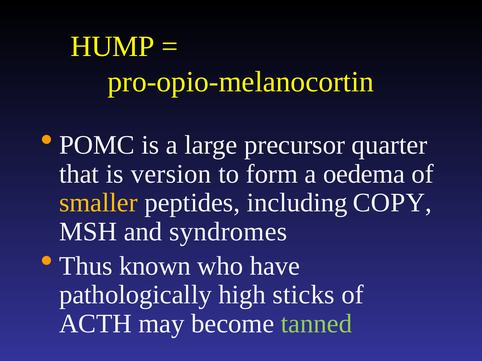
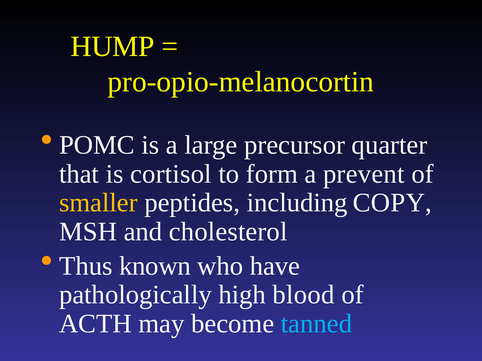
version: version -> cortisol
oedema: oedema -> prevent
syndromes: syndromes -> cholesterol
sticks: sticks -> blood
tanned colour: light green -> light blue
